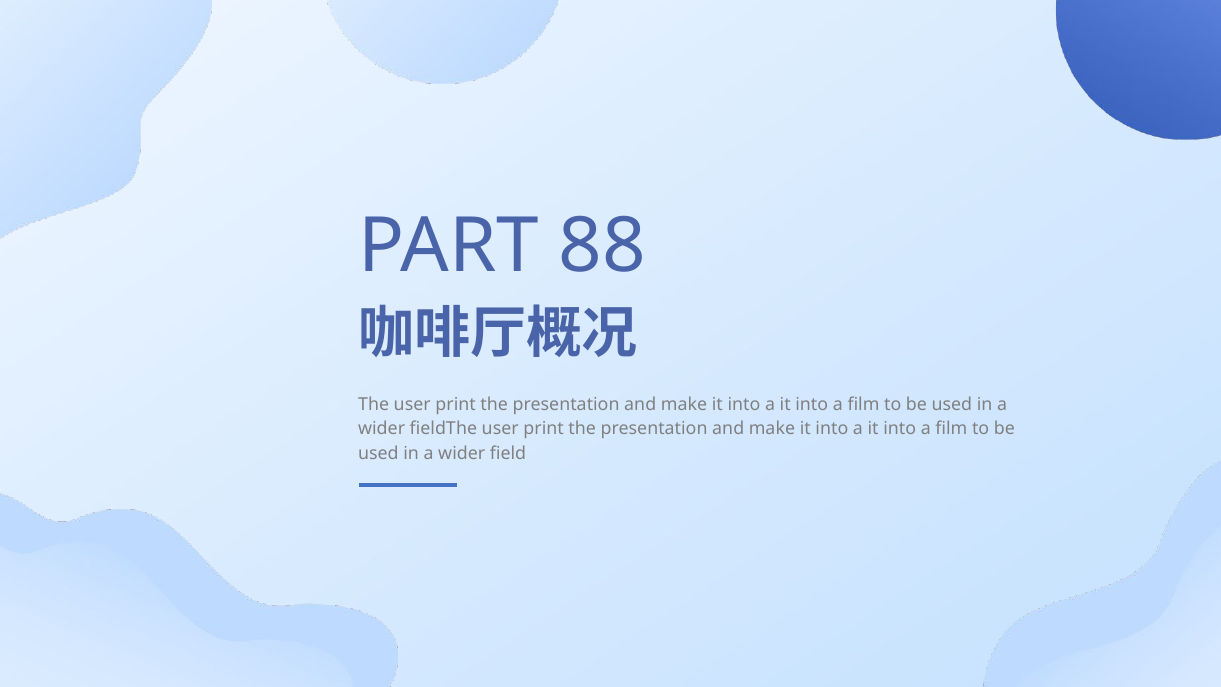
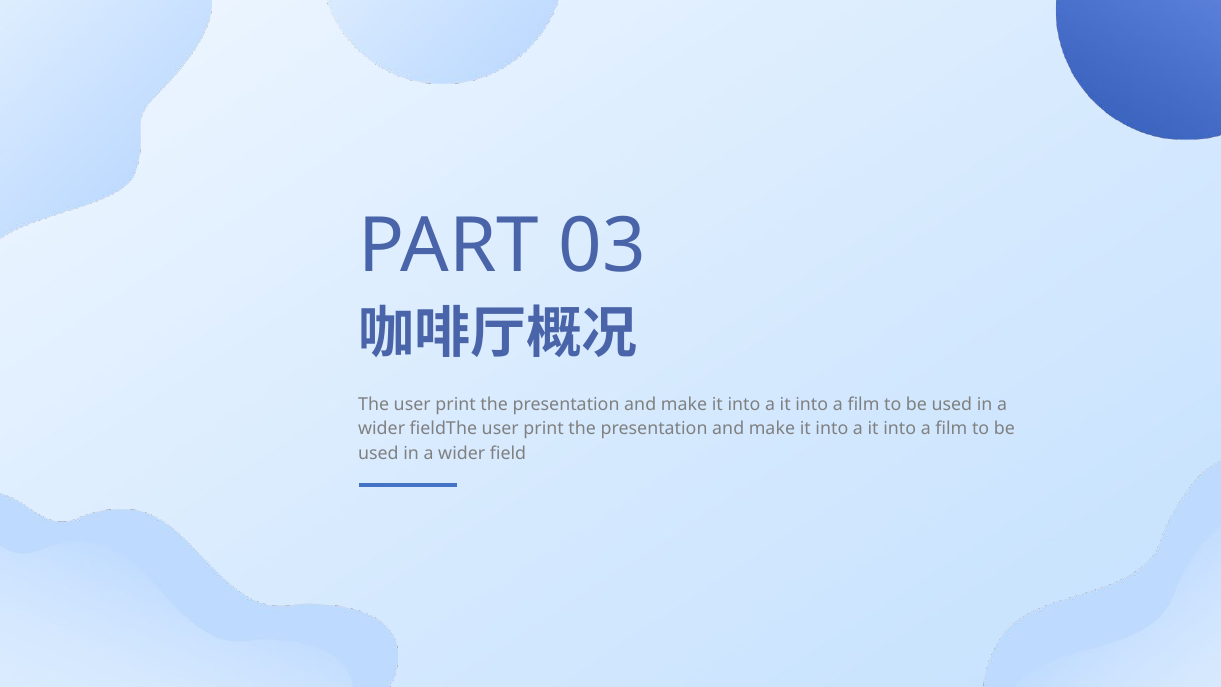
88: 88 -> 03
